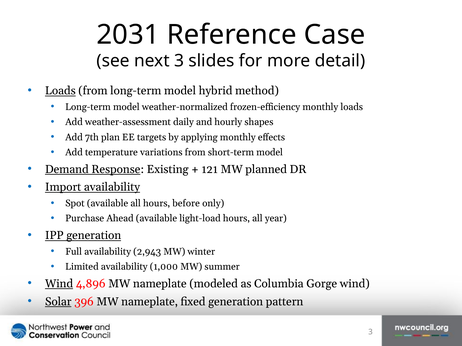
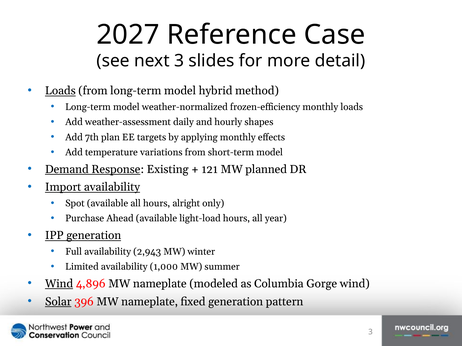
2031: 2031 -> 2027
before: before -> alright
